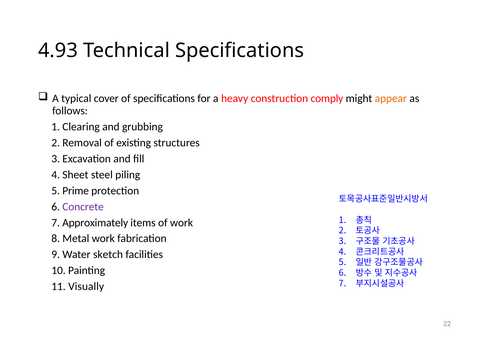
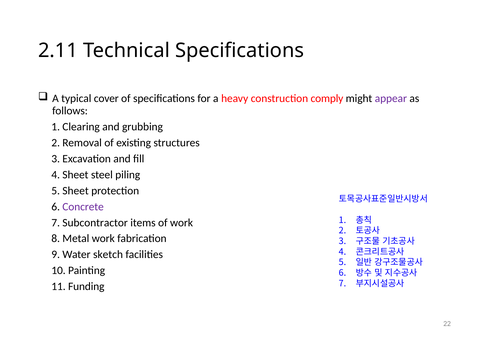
4.93: 4.93 -> 2.11
appear colour: orange -> purple
5 Prime: Prime -> Sheet
Approximately: Approximately -> Subcontractor
Visually: Visually -> Funding
